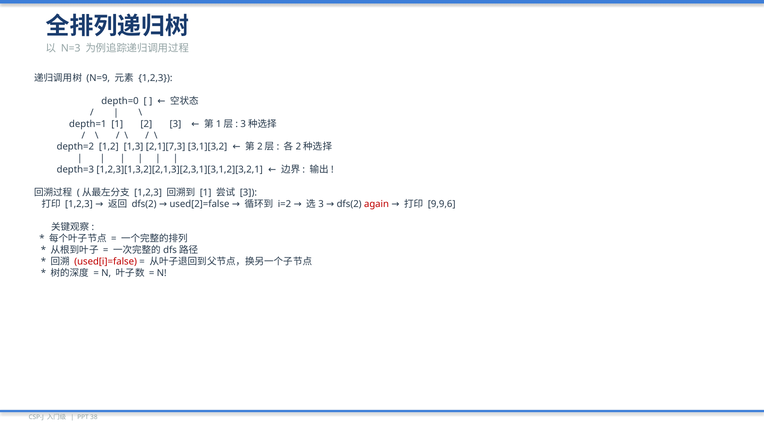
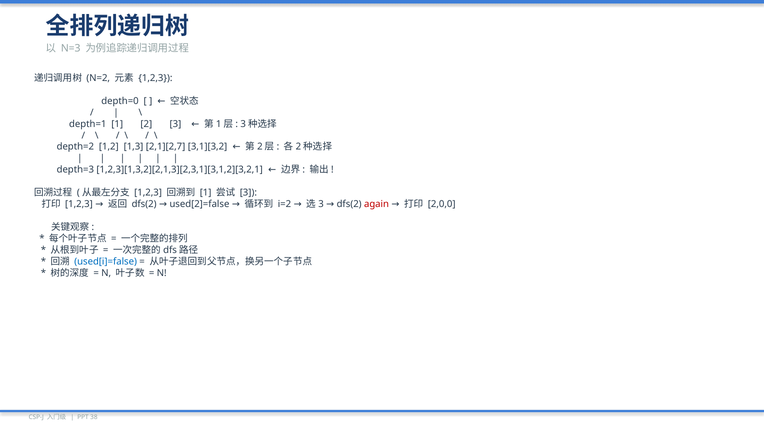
N=9: N=9 -> N=2
2,1][7,3: 2,1][7,3 -> 2,1][2,7
9,9,6: 9,9,6 -> 2,0,0
used[i]=false colour: red -> blue
